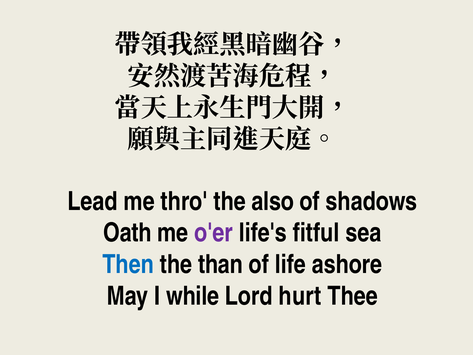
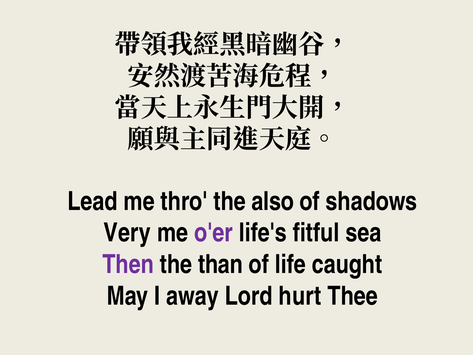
Oath: Oath -> Very
Then colour: blue -> purple
ashore: ashore -> caught
while: while -> away
